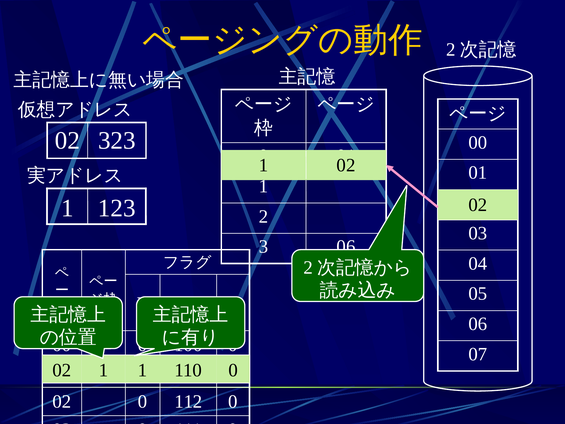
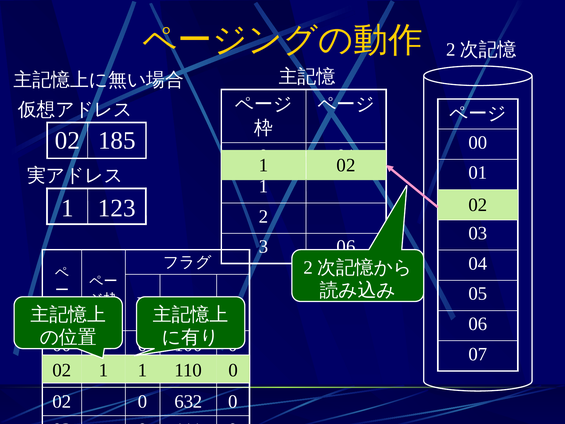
323: 323 -> 185
112: 112 -> 632
